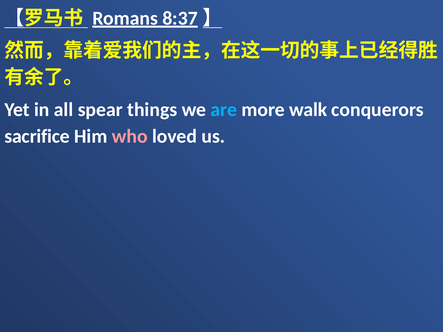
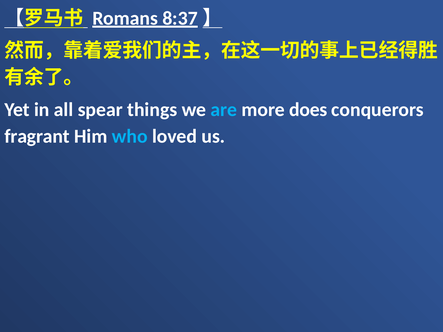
walk: walk -> does
sacrifice: sacrifice -> fragrant
who colour: pink -> light blue
